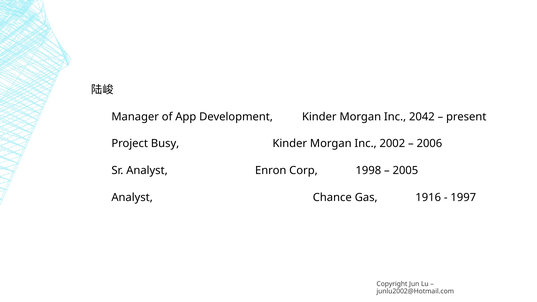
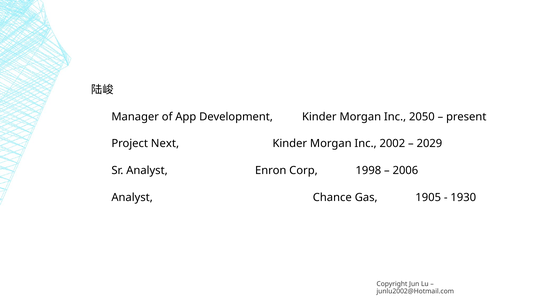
2042: 2042 -> 2050
Busy: Busy -> Next
2006: 2006 -> 2029
2005: 2005 -> 2006
1916: 1916 -> 1905
1997: 1997 -> 1930
